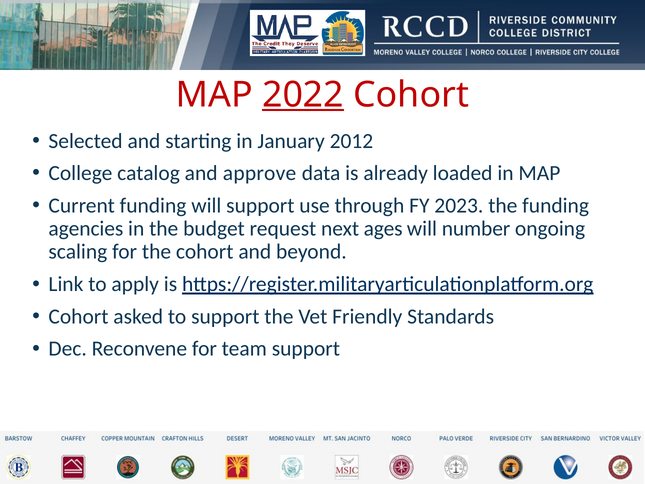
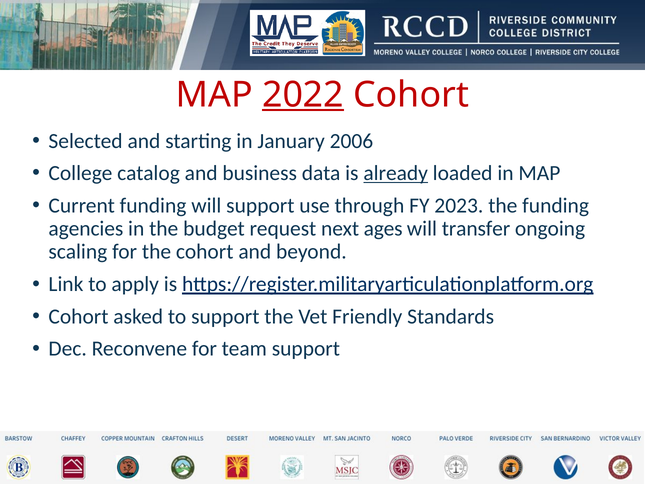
2012: 2012 -> 2006
approve: approve -> business
already underline: none -> present
number: number -> transfer
